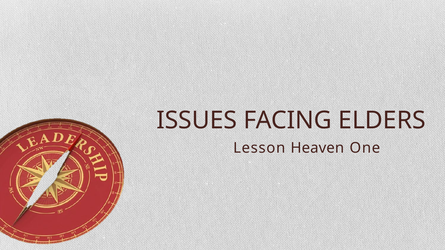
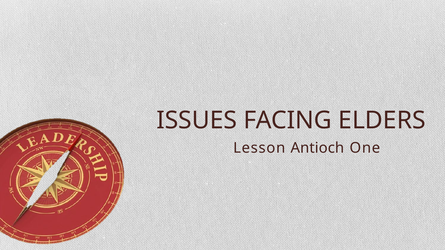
Heaven: Heaven -> Antioch
